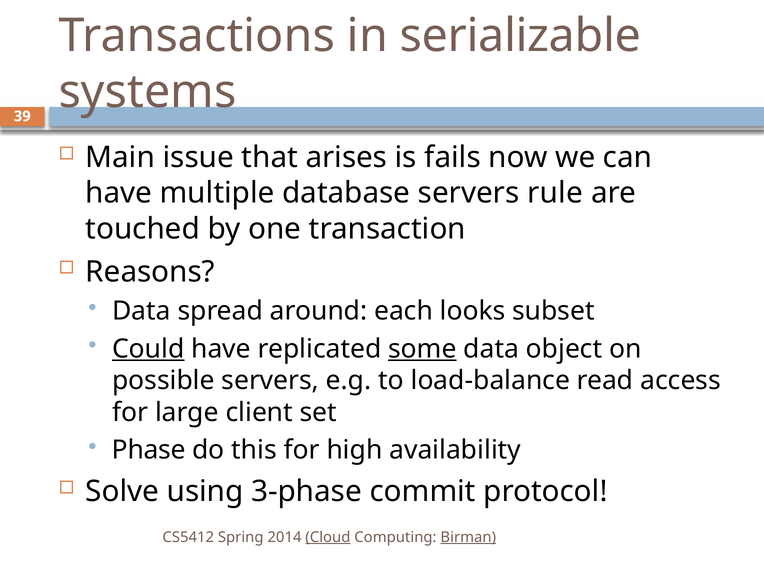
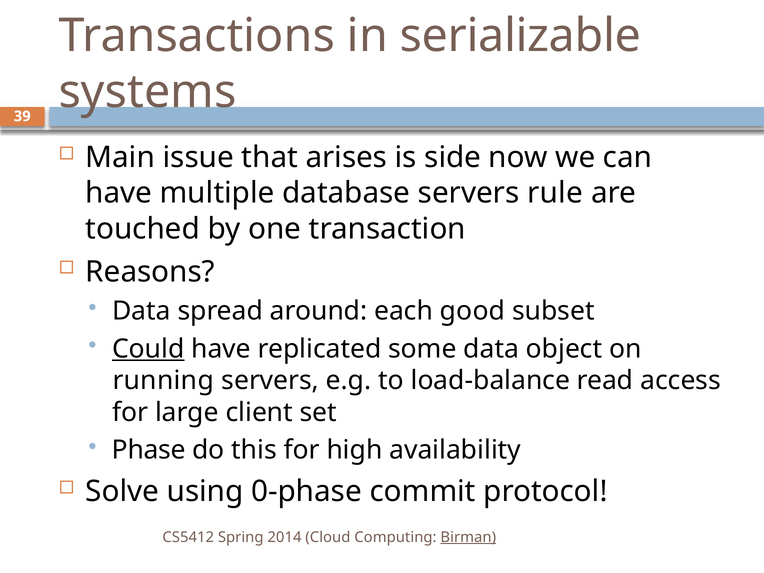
fails: fails -> side
looks: looks -> good
some underline: present -> none
possible: possible -> running
3-phase: 3-phase -> 0-phase
Cloud underline: present -> none
